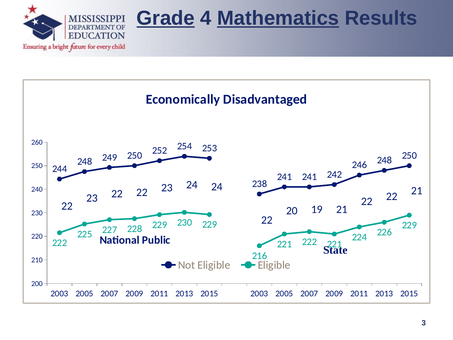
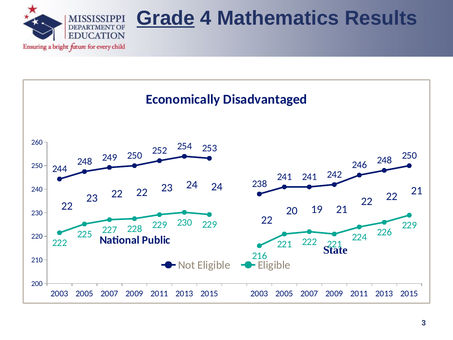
Mathematics underline: present -> none
